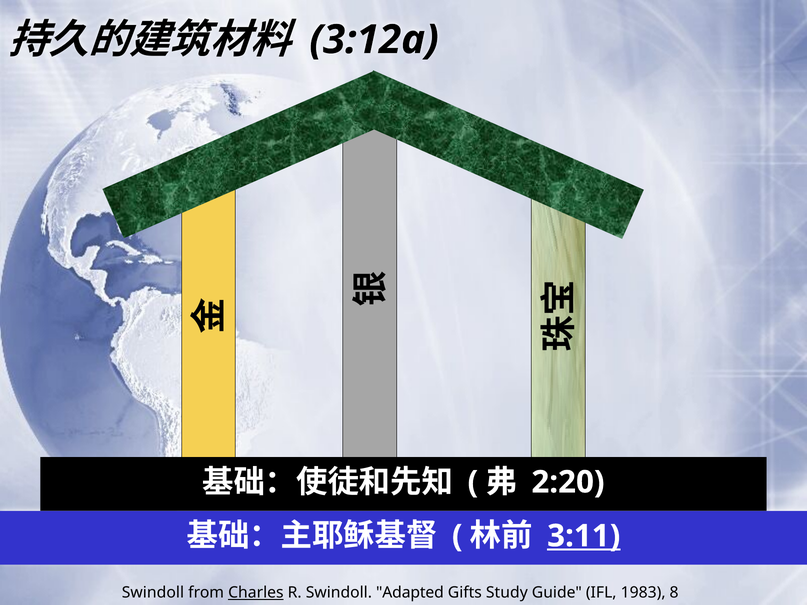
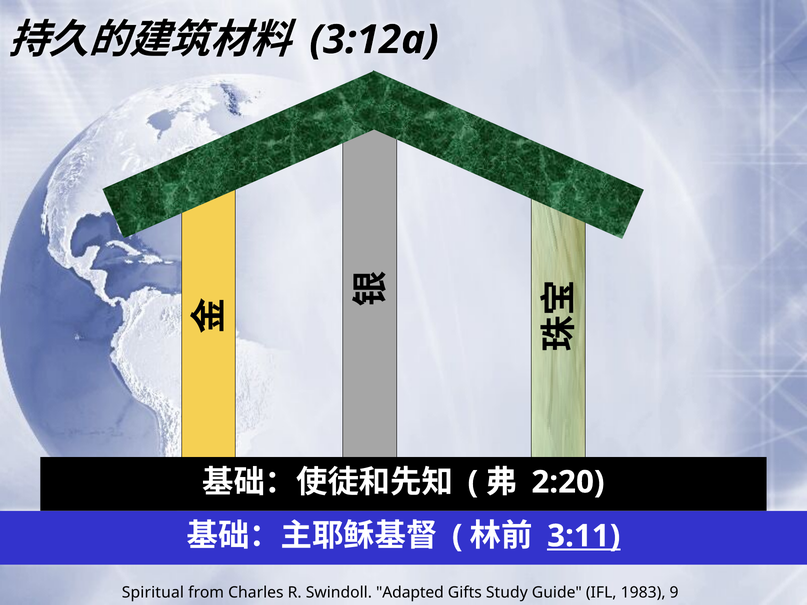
Swindoll at (153, 593): Swindoll -> Spiritual
Charles underline: present -> none
8: 8 -> 9
